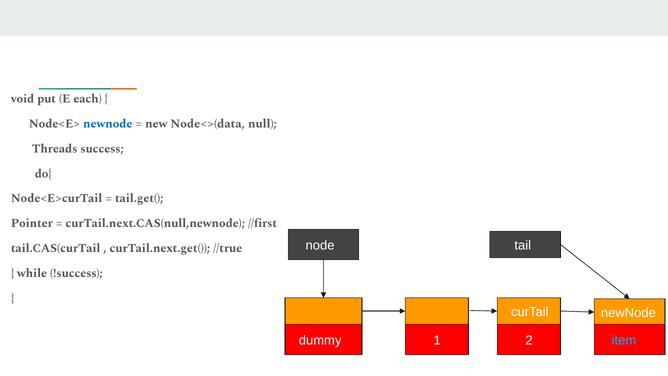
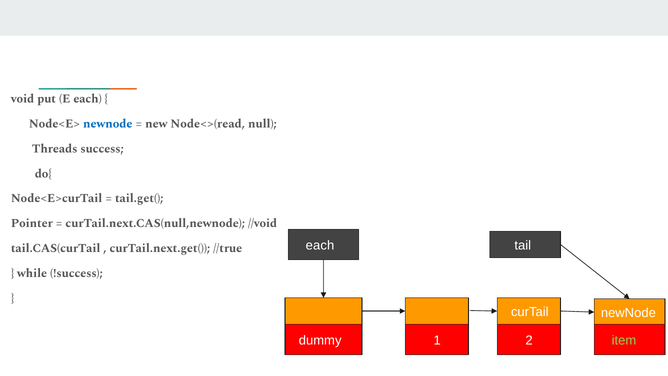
Node<>(data: Node<>(data -> Node<>(read
//first: //first -> //void
node at (320, 245): node -> each
item colour: light blue -> light green
